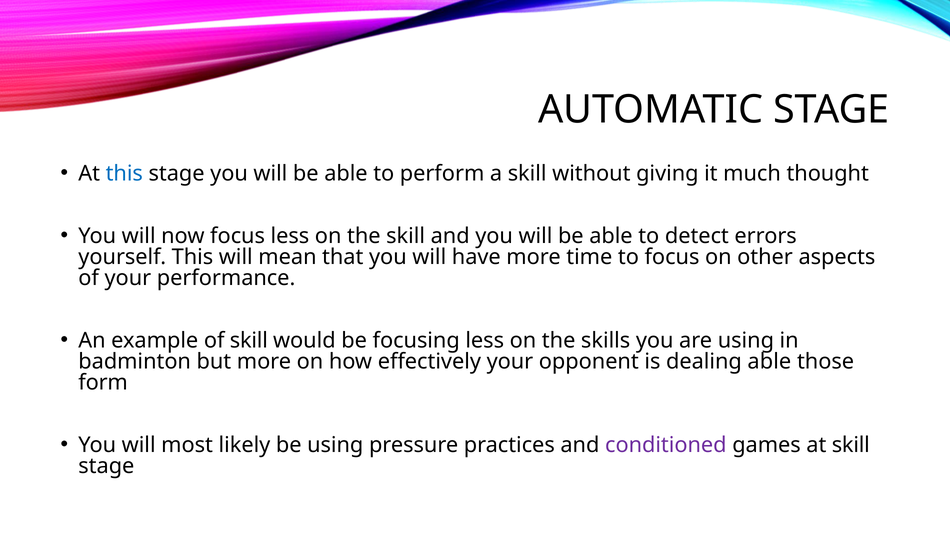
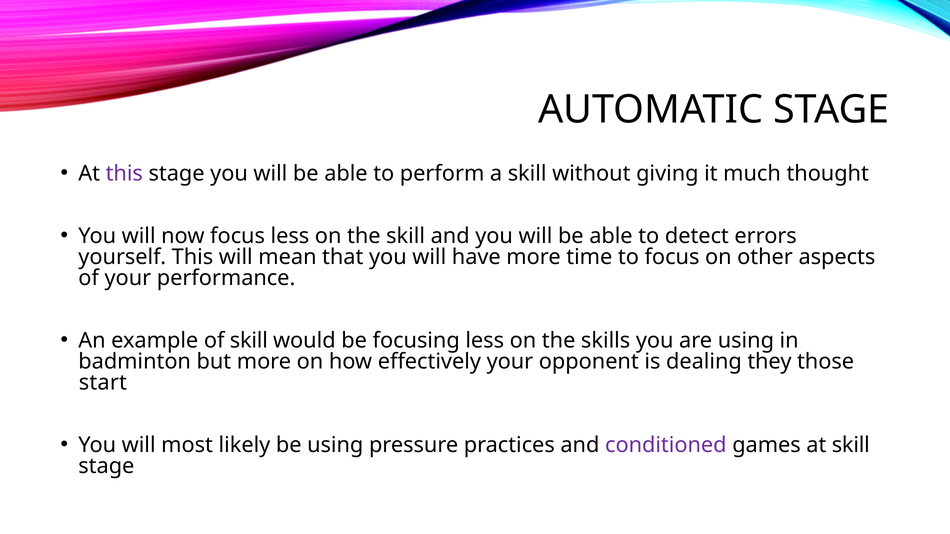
this at (124, 174) colour: blue -> purple
dealing able: able -> they
form: form -> start
